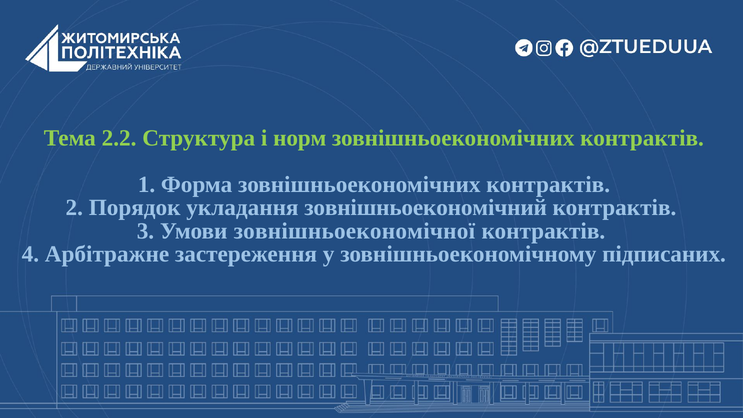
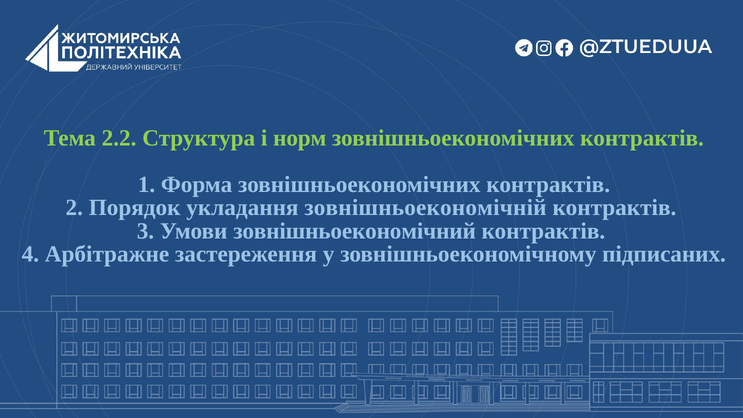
зовнішньоекономічний: зовнішньоекономічний -> зовнішньоекономічній
зовнішньоекономічної: зовнішньоекономічної -> зовнішньоекономічний
